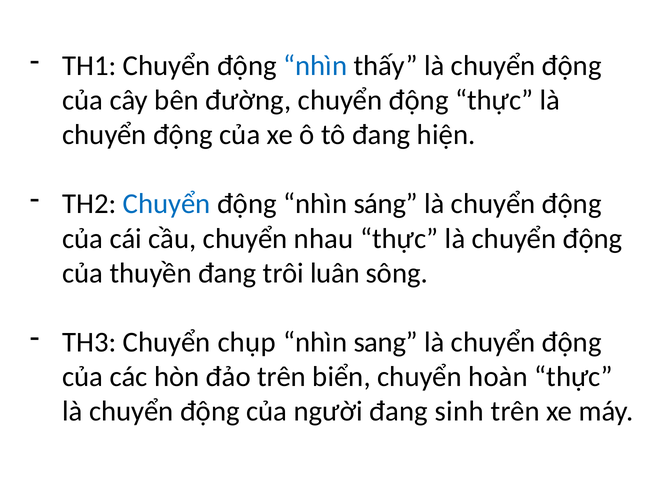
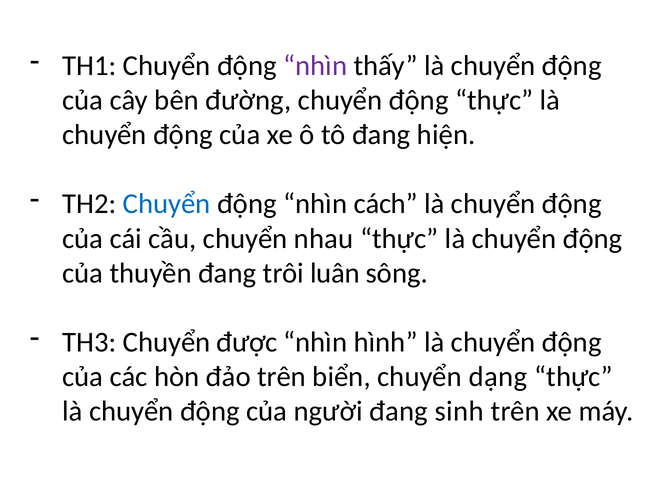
nhìn at (315, 66) colour: blue -> purple
sáng: sáng -> cách
chụp: chụp -> được
sang: sang -> hình
hoàn: hoàn -> dạng
